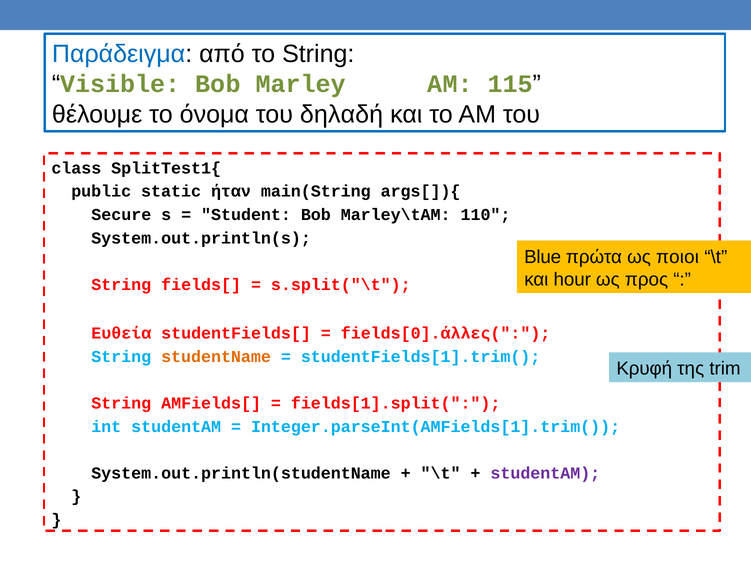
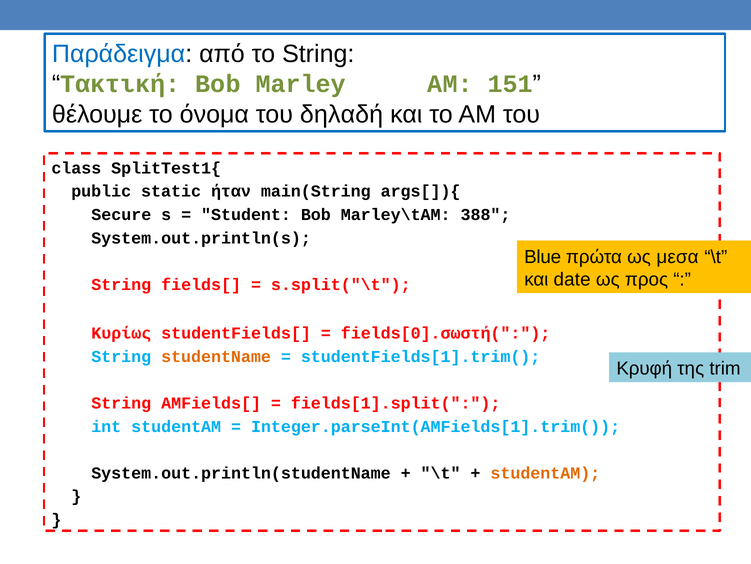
Visible: Visible -> Τακτική
115: 115 -> 151
110: 110 -> 388
ποιοι: ποιοι -> μεσα
hour: hour -> date
Ευθεία: Ευθεία -> Κυρίως
fields[0].άλλες(: fields[0].άλλες( -> fields[0].σωστή(
studentAM at (545, 472) colour: purple -> orange
